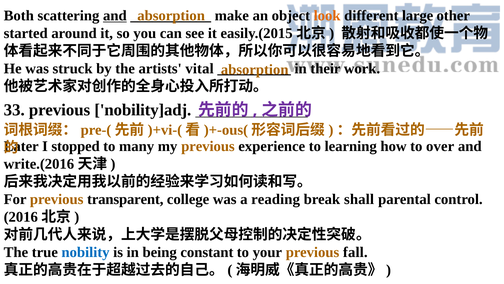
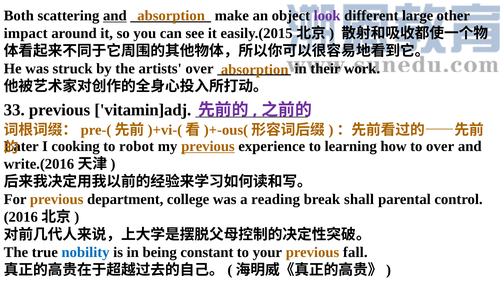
look colour: orange -> purple
started: started -> impact
artists vital: vital -> over
nobility]adj: nobility]adj -> vitamin]adj
stopped: stopped -> cooking
many: many -> robot
previous at (208, 146) underline: none -> present
transparent: transparent -> department
